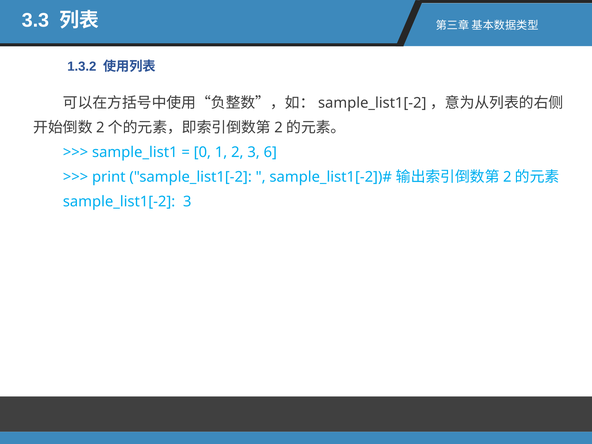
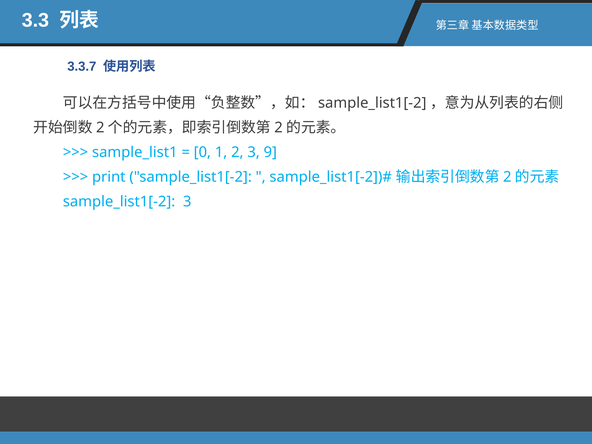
1.3.2: 1.3.2 -> 3.3.7
6: 6 -> 9
